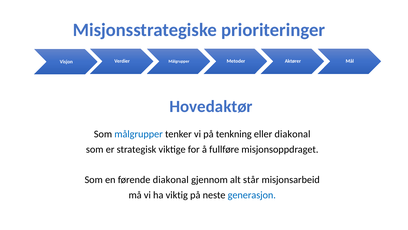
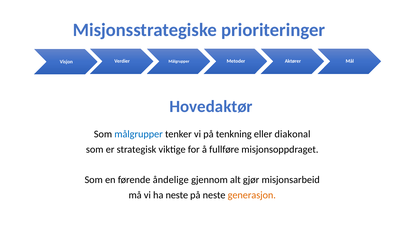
førende diakonal: diakonal -> åndelige
står: står -> gjør
ha viktig: viktig -> neste
generasjon colour: blue -> orange
